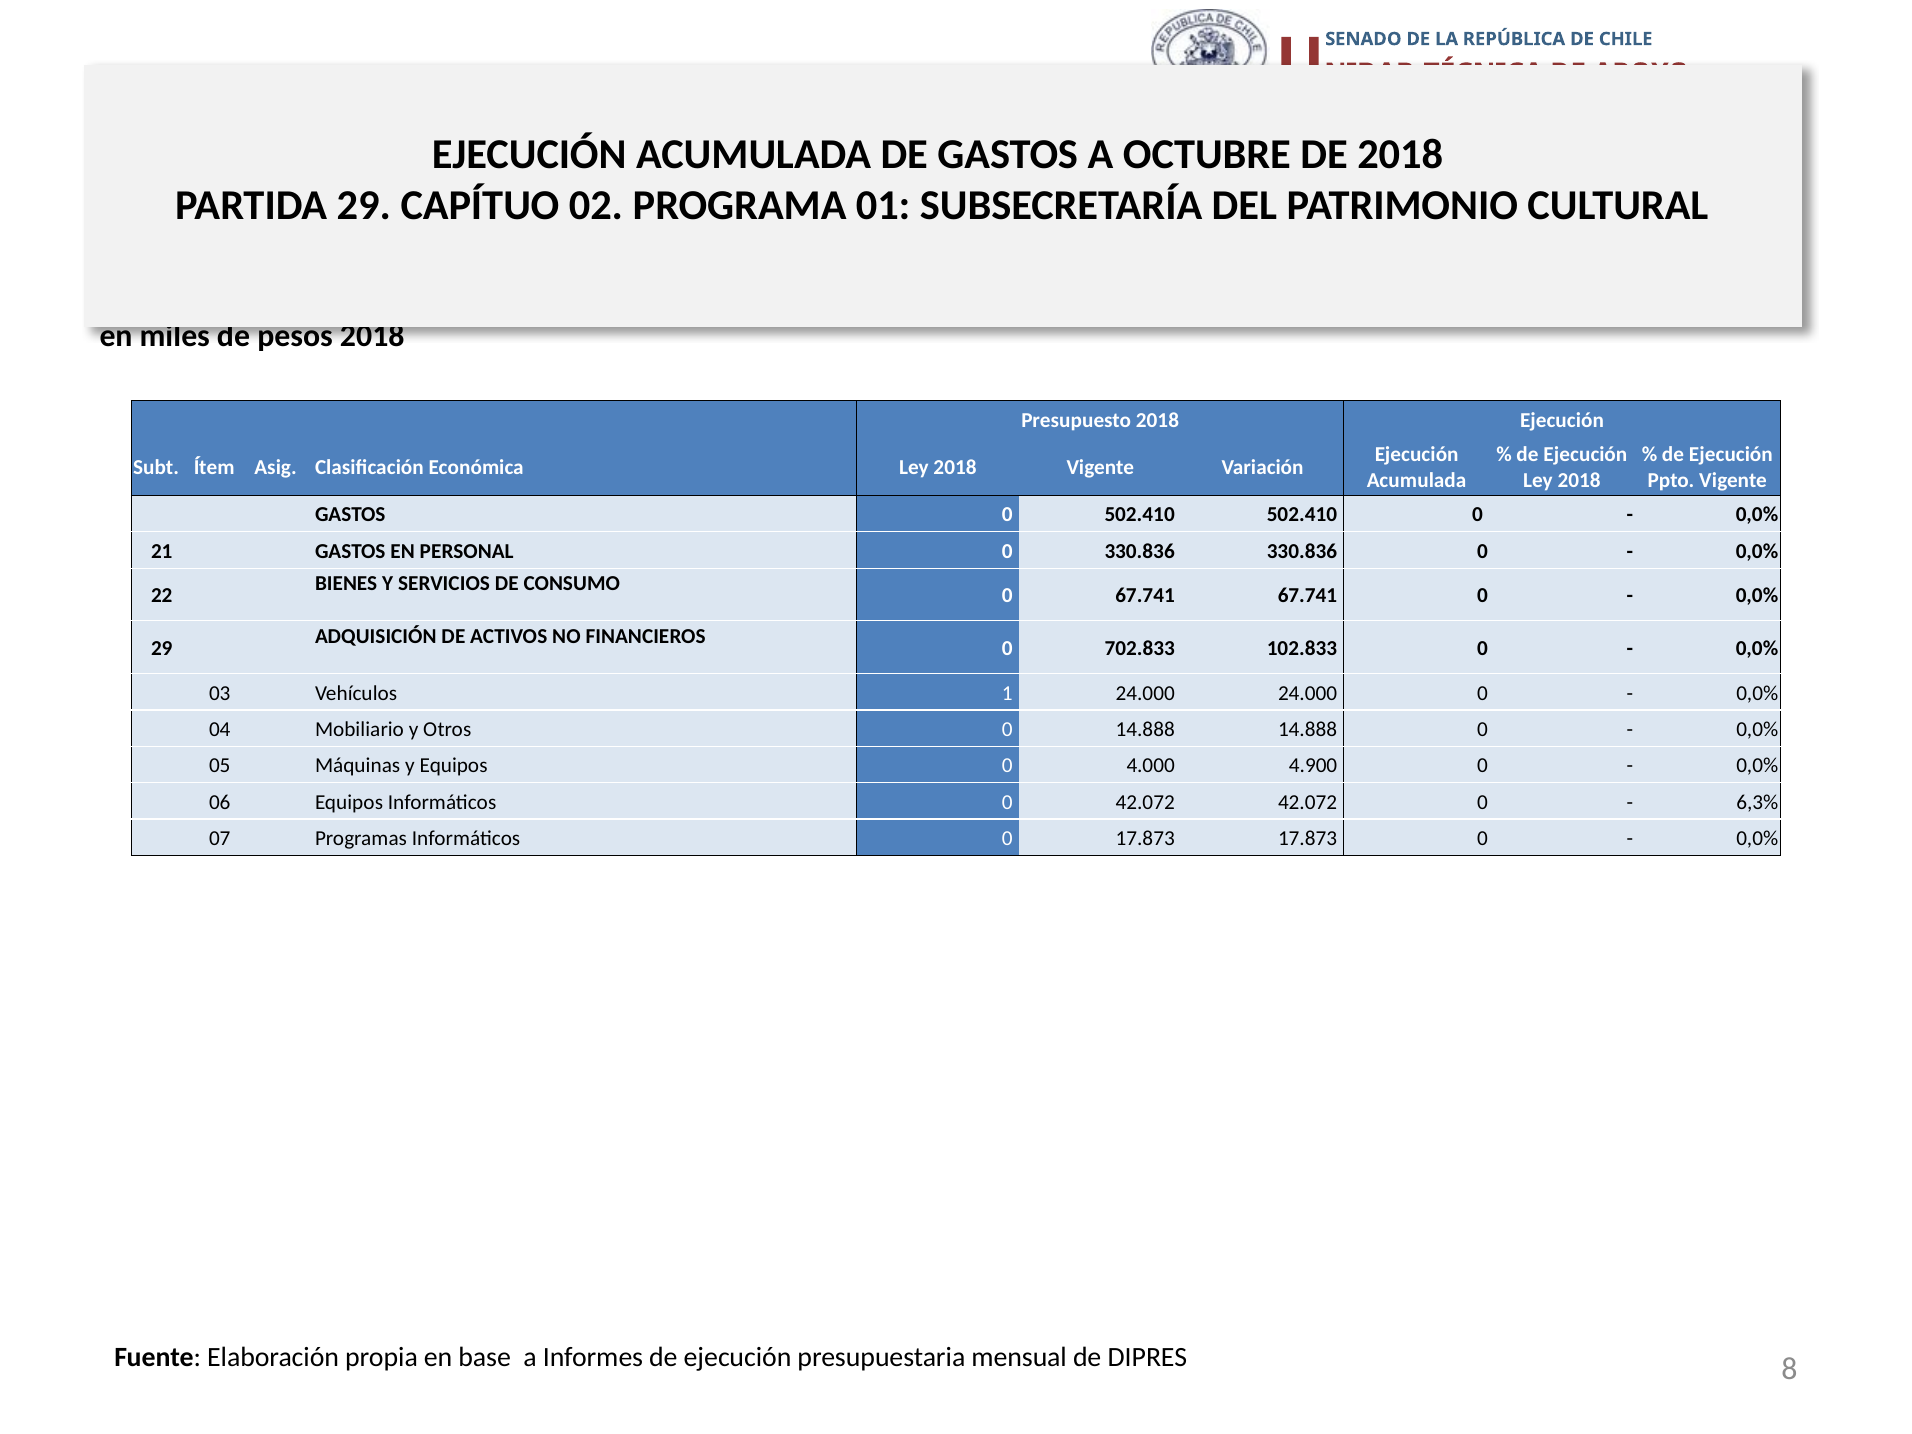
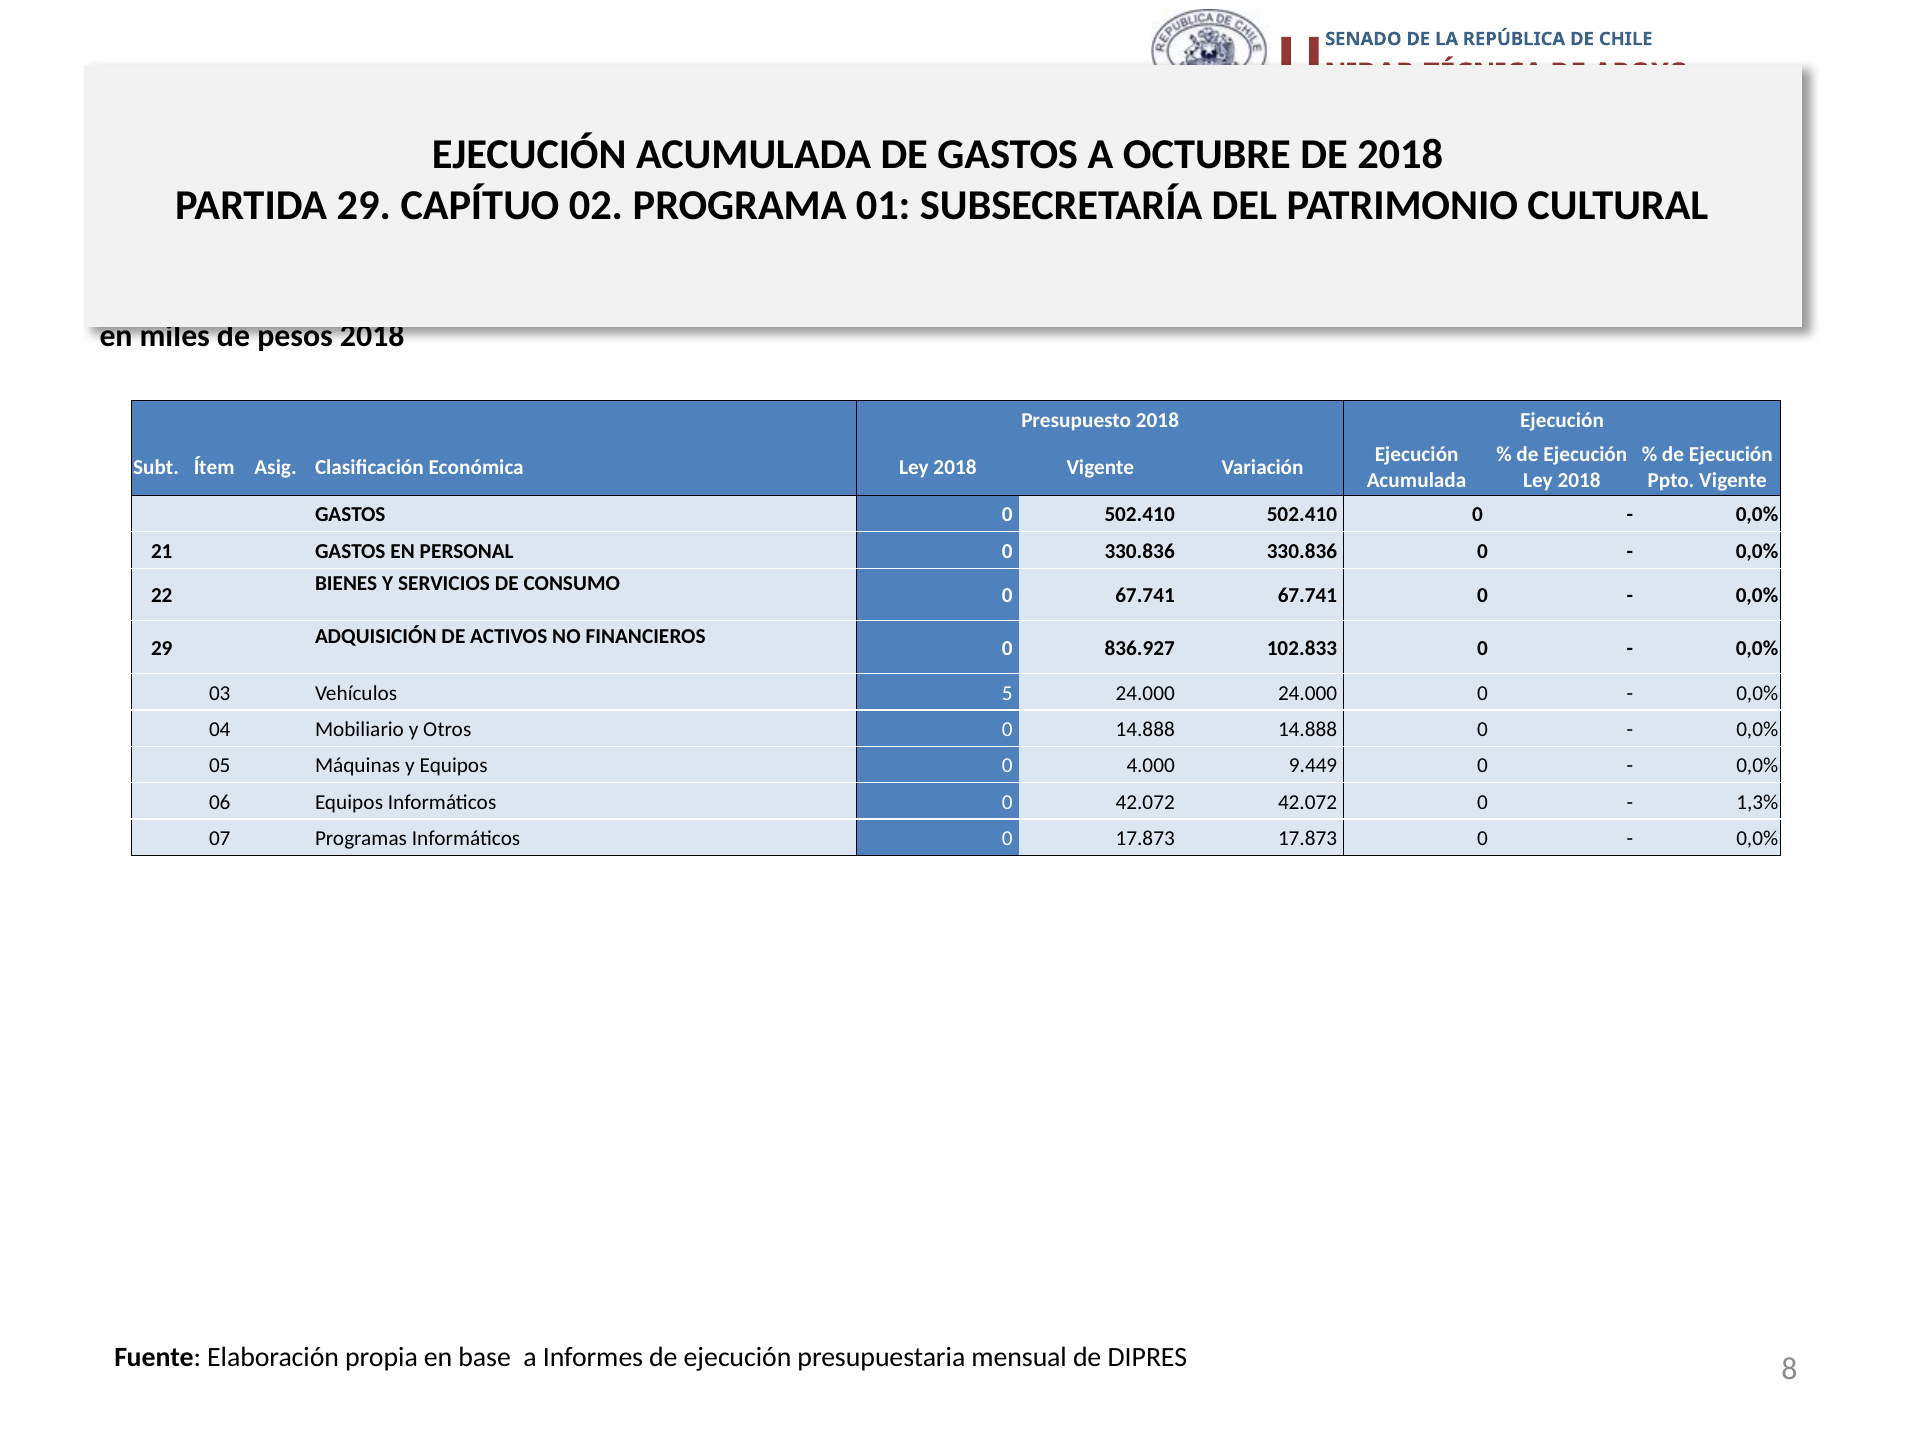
702.833: 702.833 -> 836.927
1: 1 -> 5
4.900: 4.900 -> 9.449
6,3%: 6,3% -> 1,3%
